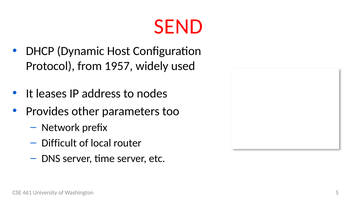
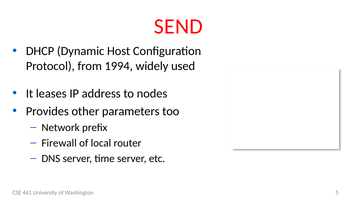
1957: 1957 -> 1994
Difficult: Difficult -> Firewall
